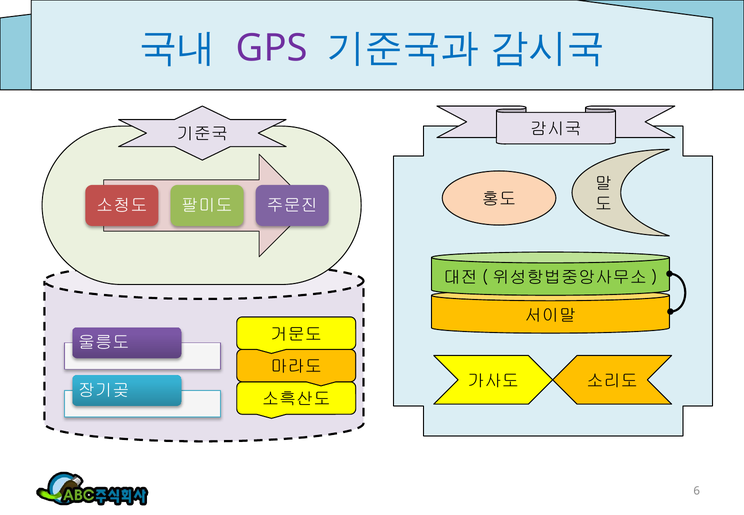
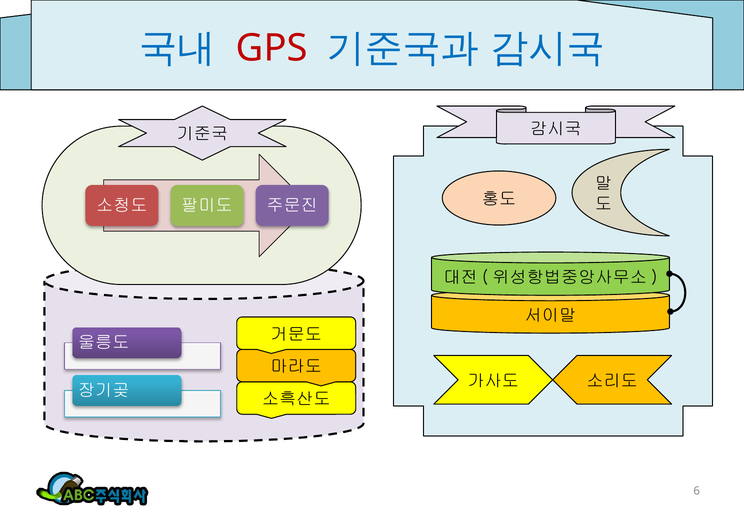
GPS colour: purple -> red
